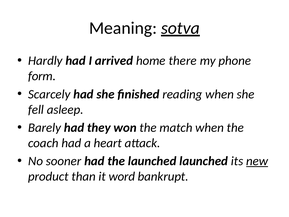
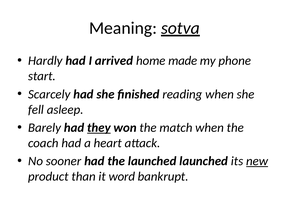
there: there -> made
form: form -> start
they underline: none -> present
